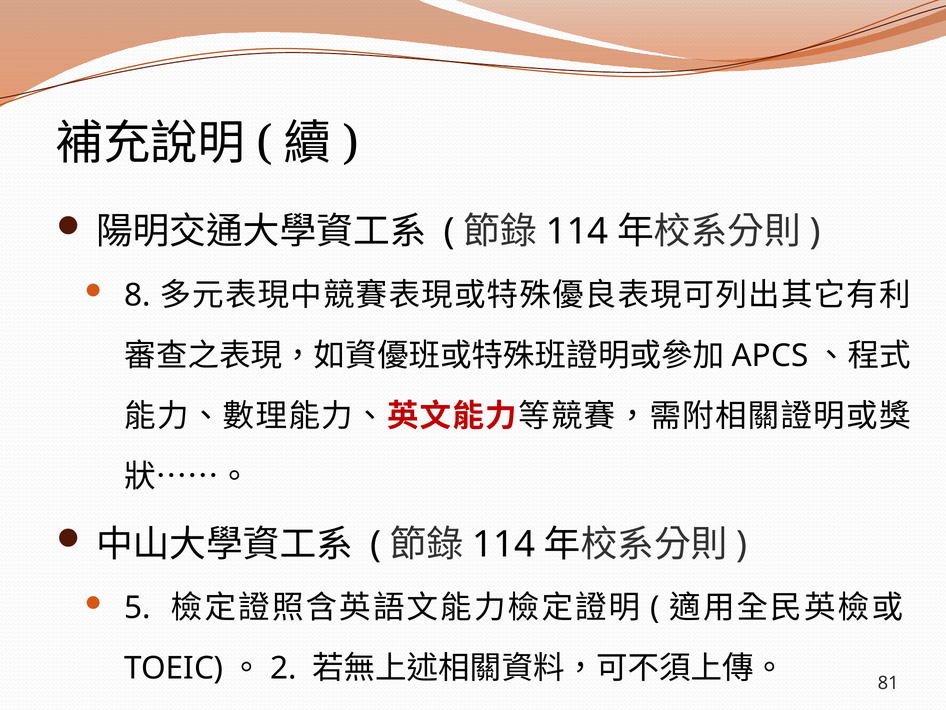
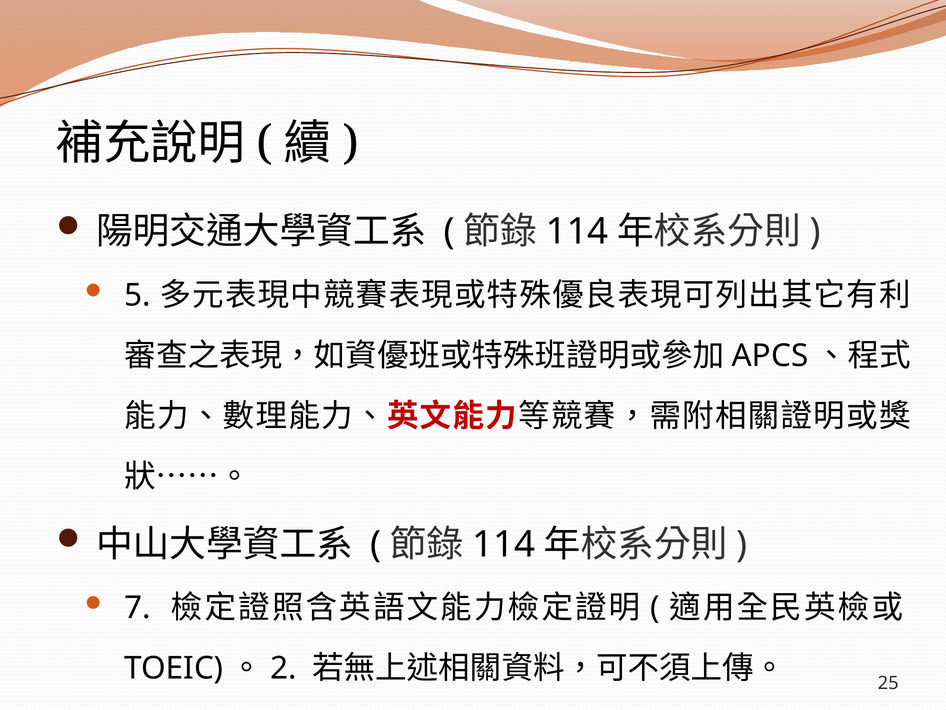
8: 8 -> 5
5: 5 -> 7
81: 81 -> 25
